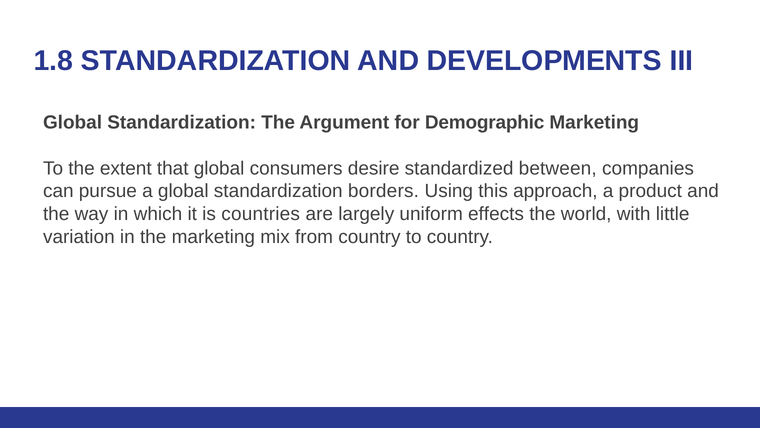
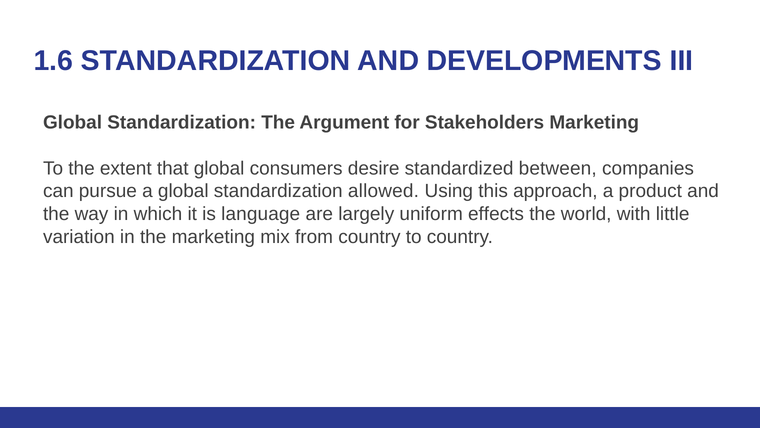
1.8: 1.8 -> 1.6
Demographic: Demographic -> Stakeholders
borders: borders -> allowed
countries: countries -> language
